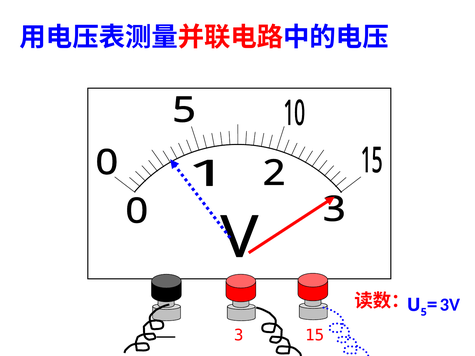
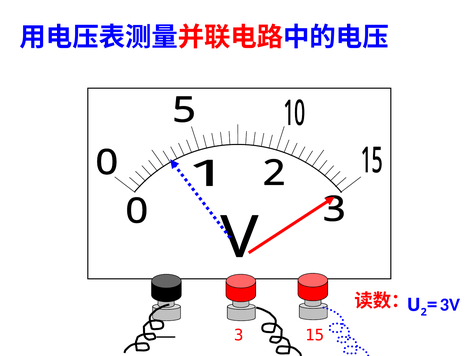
5: 5 -> 2
